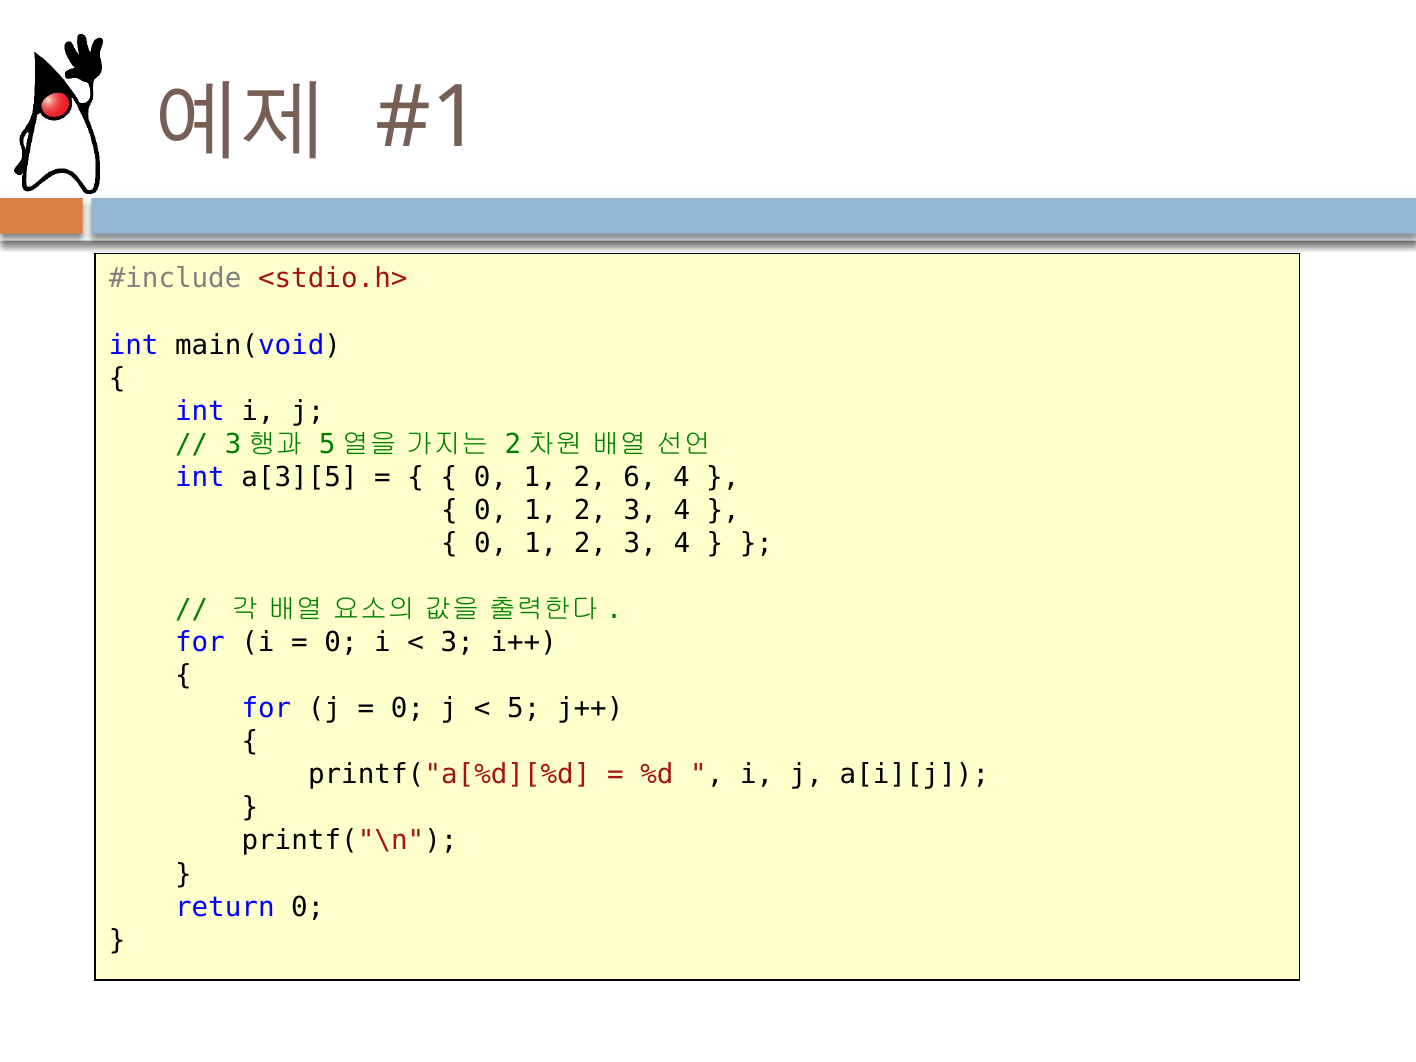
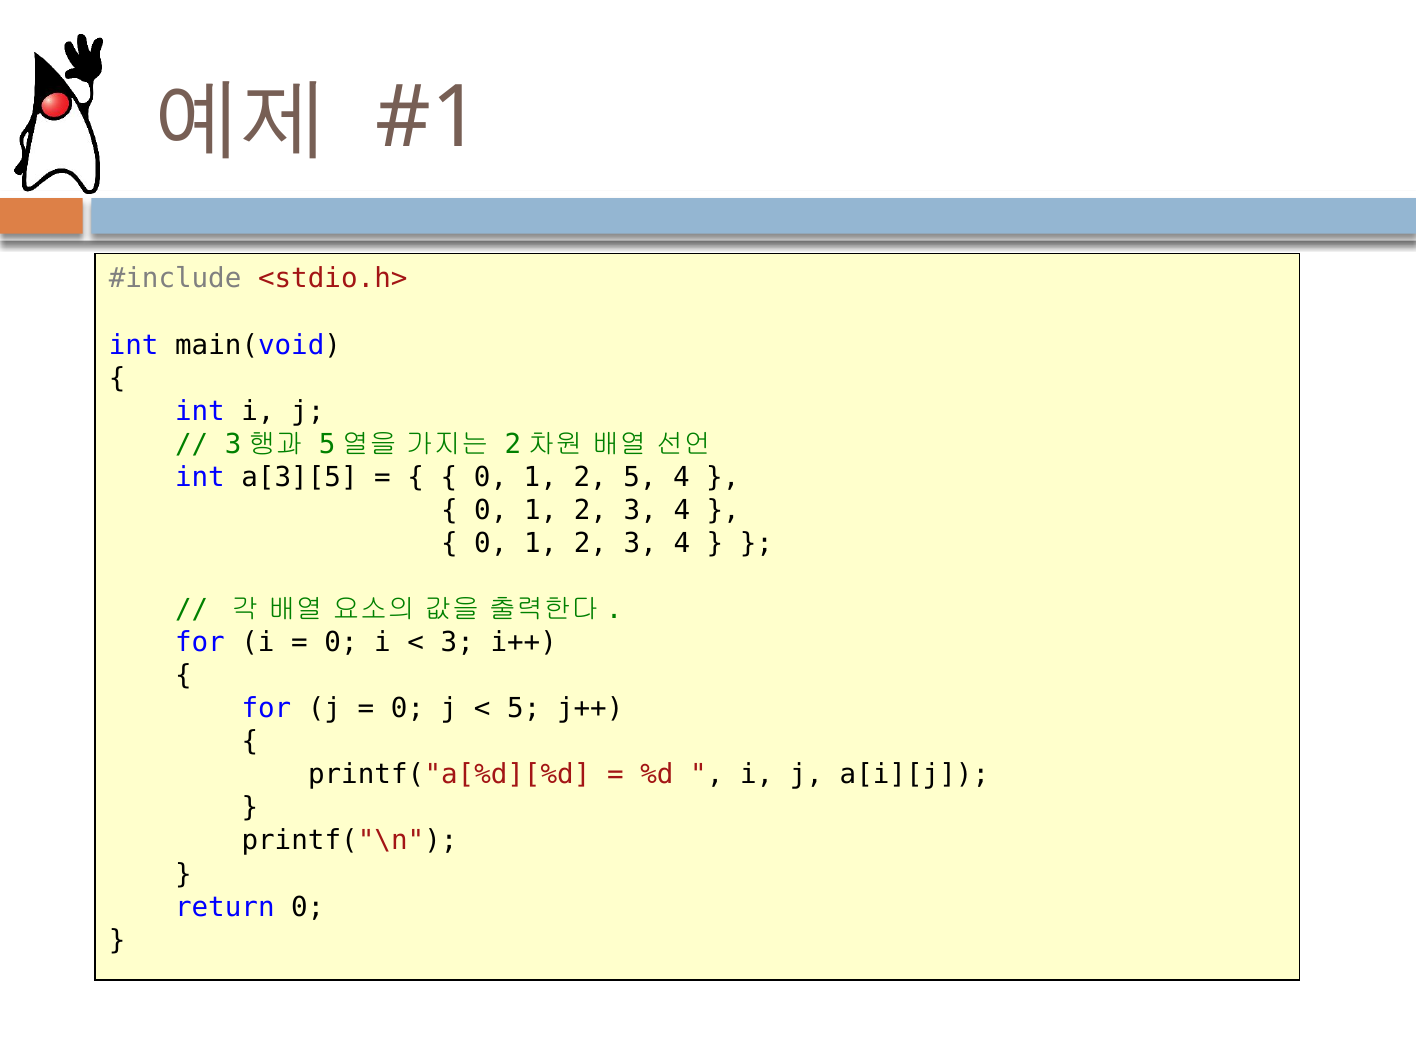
2 6: 6 -> 5
